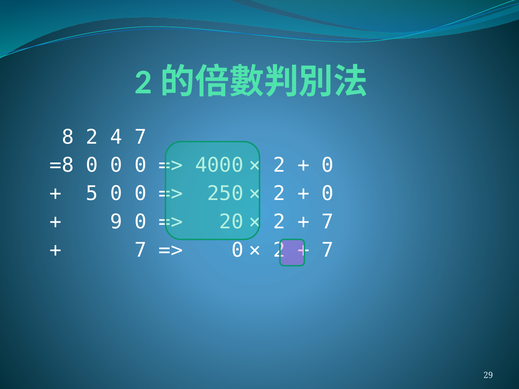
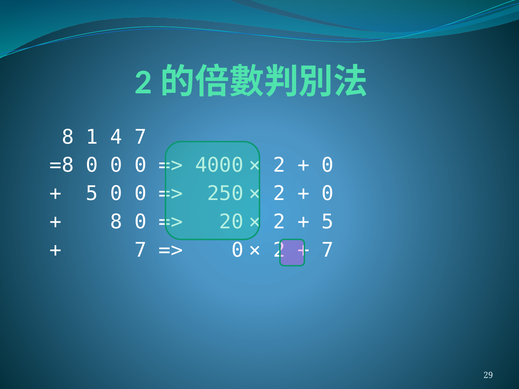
8 2: 2 -> 1
9 at (116, 222): 9 -> 8
7 at (328, 222): 7 -> 5
